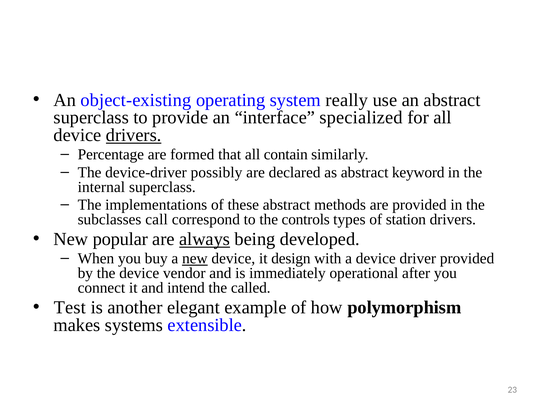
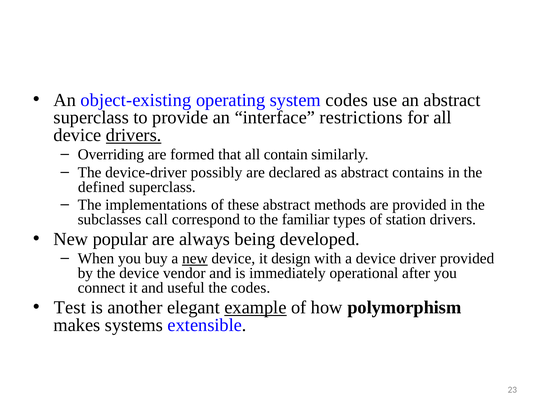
system really: really -> codes
specialized: specialized -> restrictions
Percentage: Percentage -> Overriding
keyword: keyword -> contains
internal: internal -> defined
controls: controls -> familiar
always underline: present -> none
intend: intend -> useful
the called: called -> codes
example underline: none -> present
